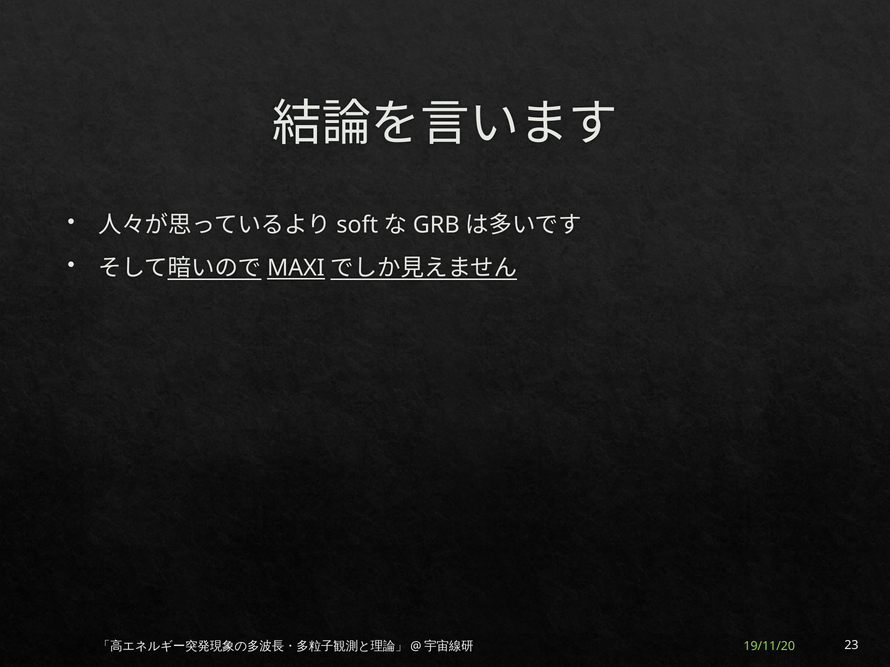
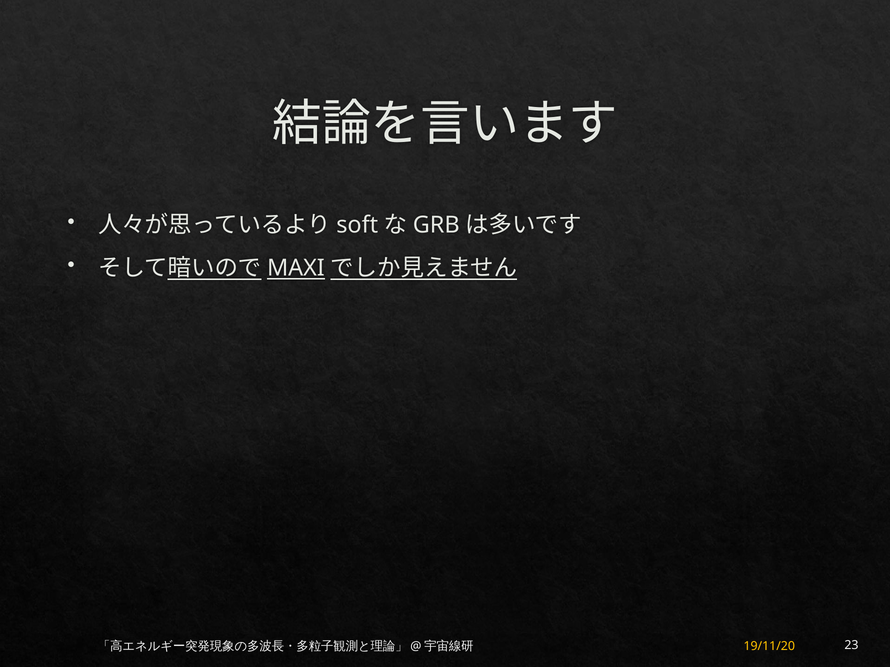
19/11/20 colour: light green -> yellow
